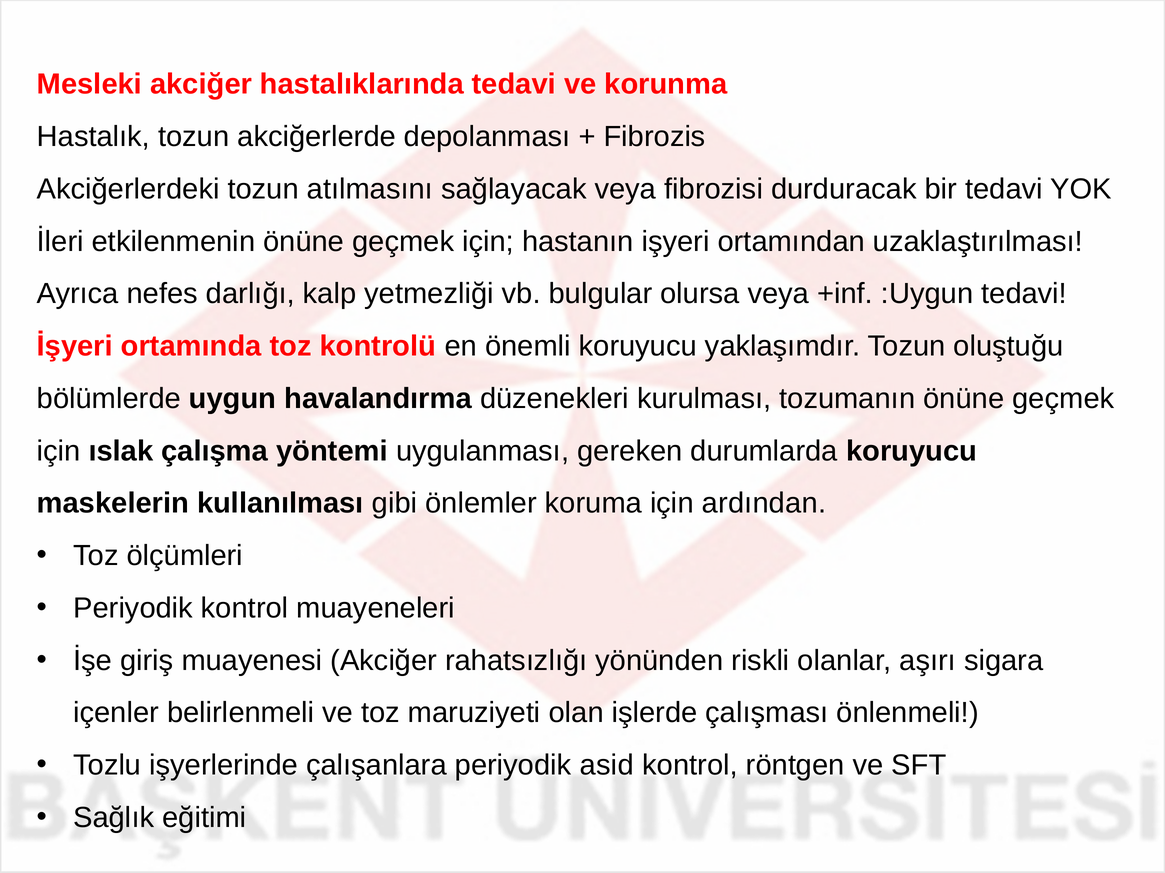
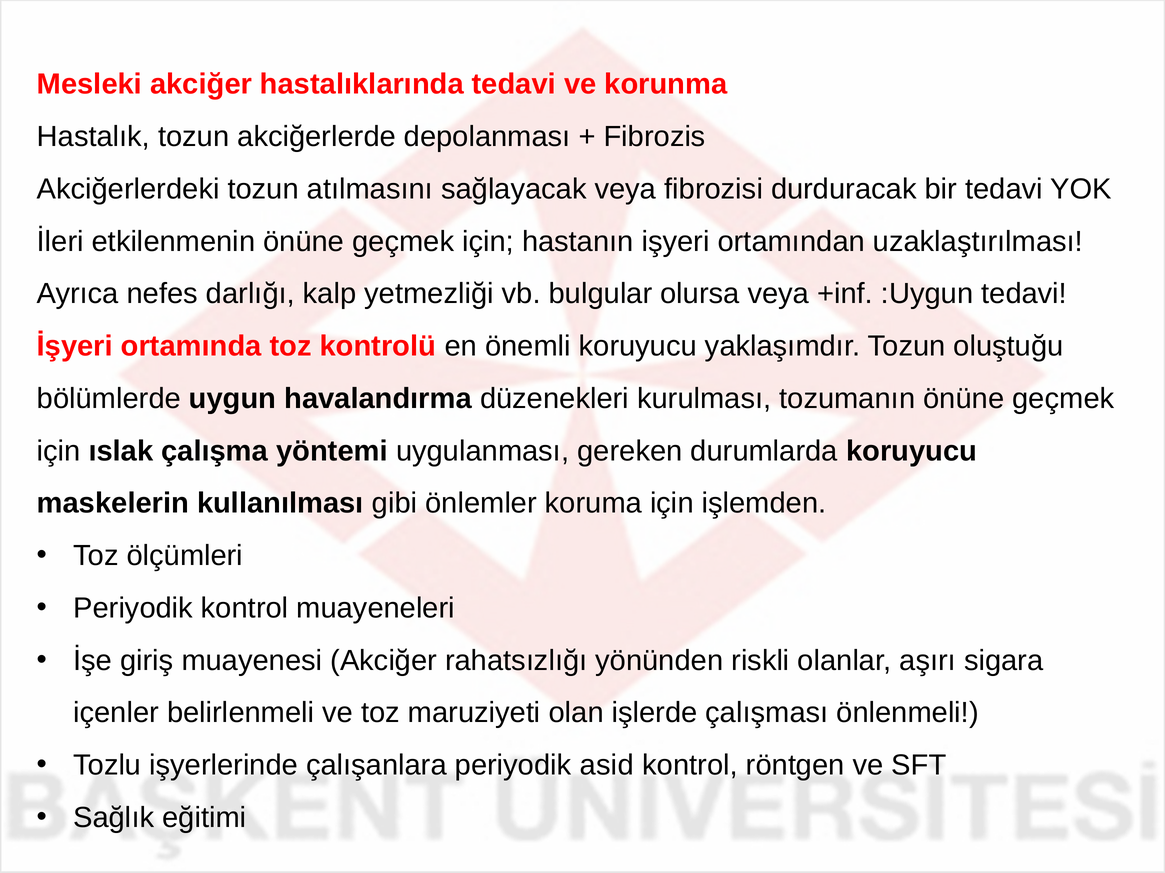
ardından: ardından -> işlemden
